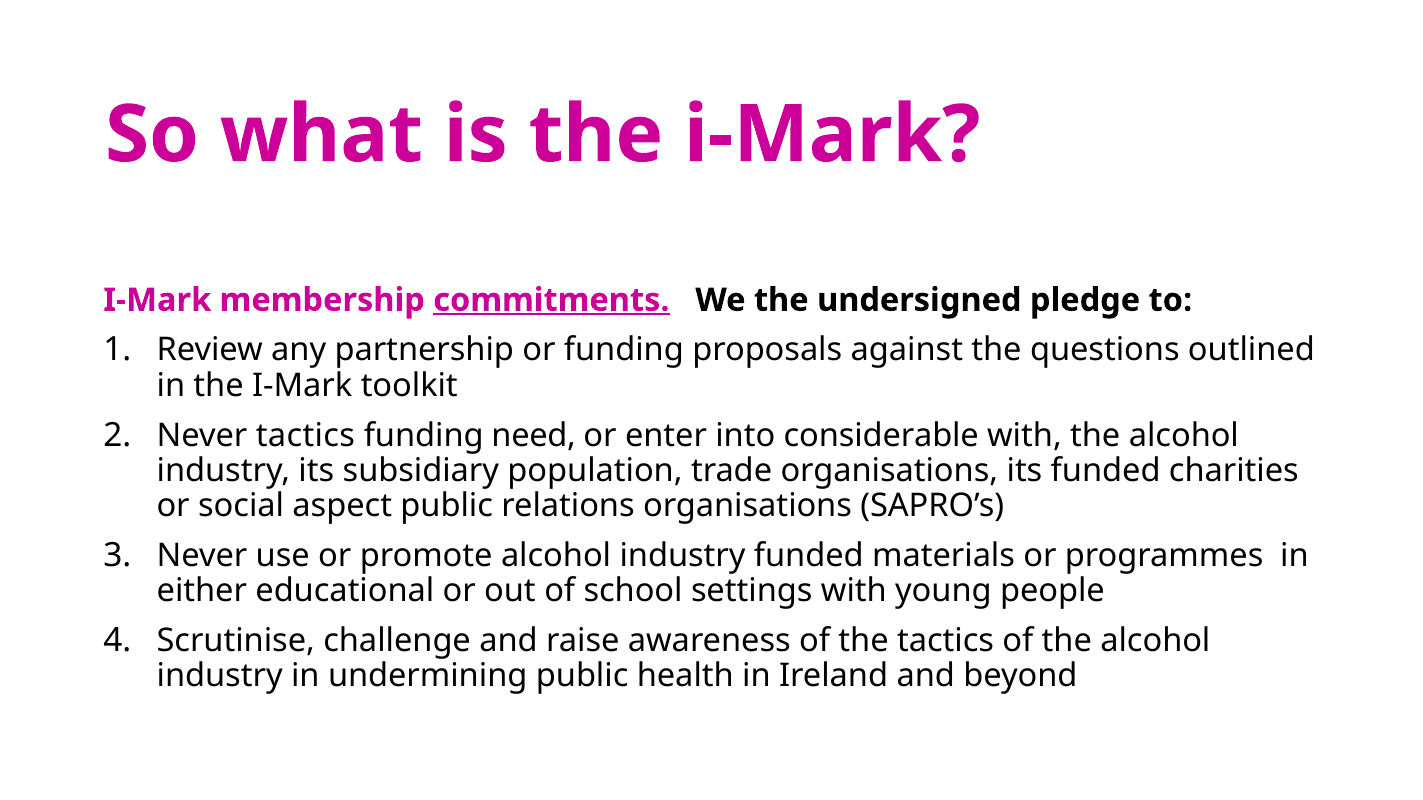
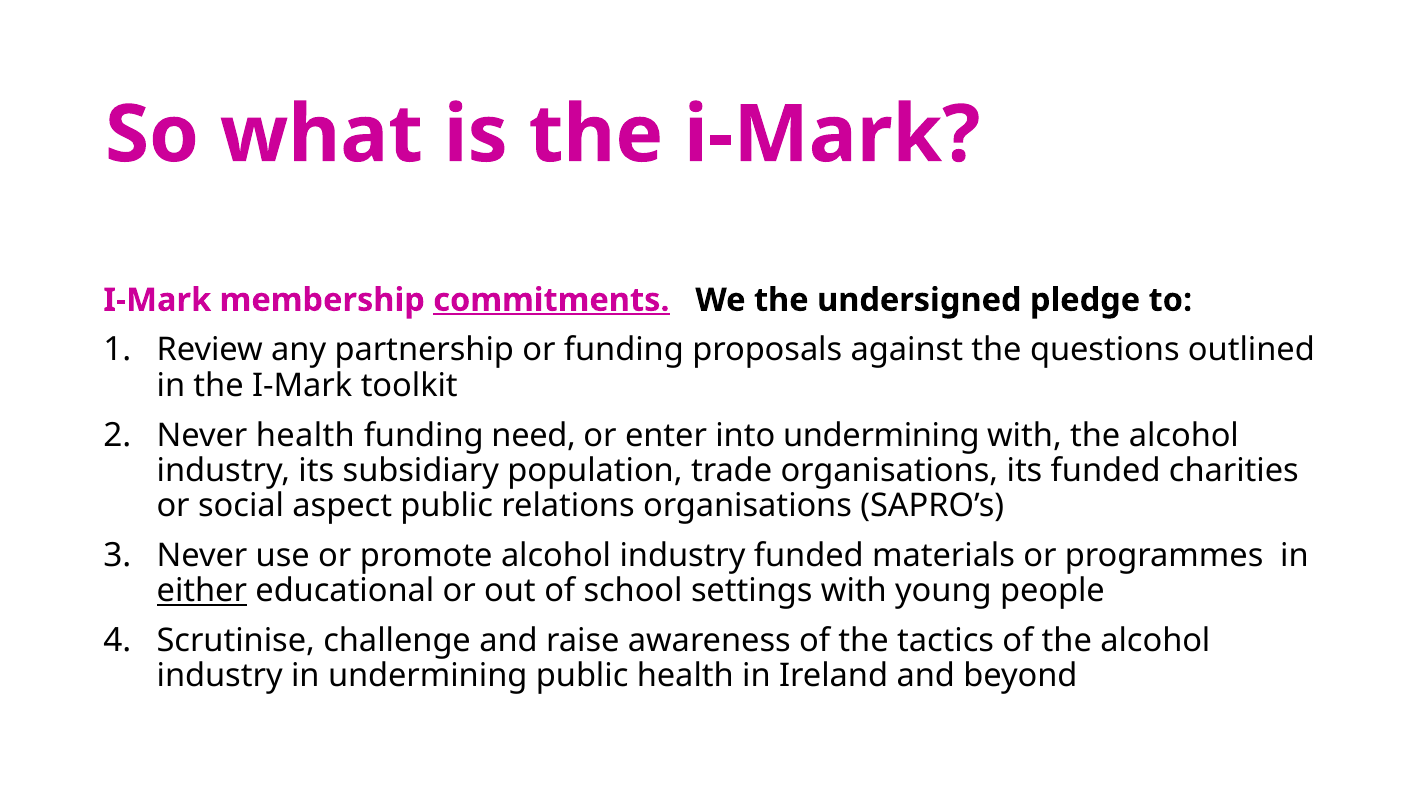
Never tactics: tactics -> health
into considerable: considerable -> undermining
either underline: none -> present
